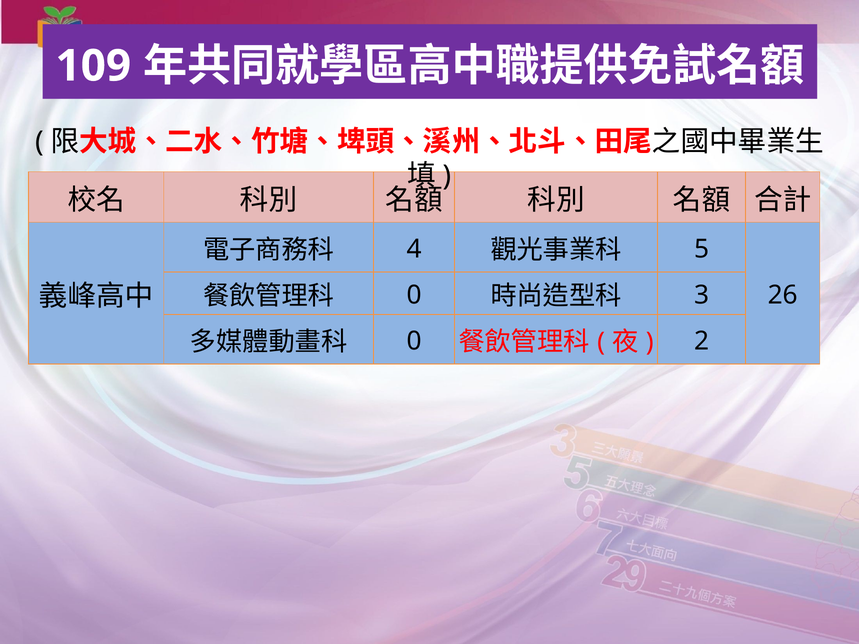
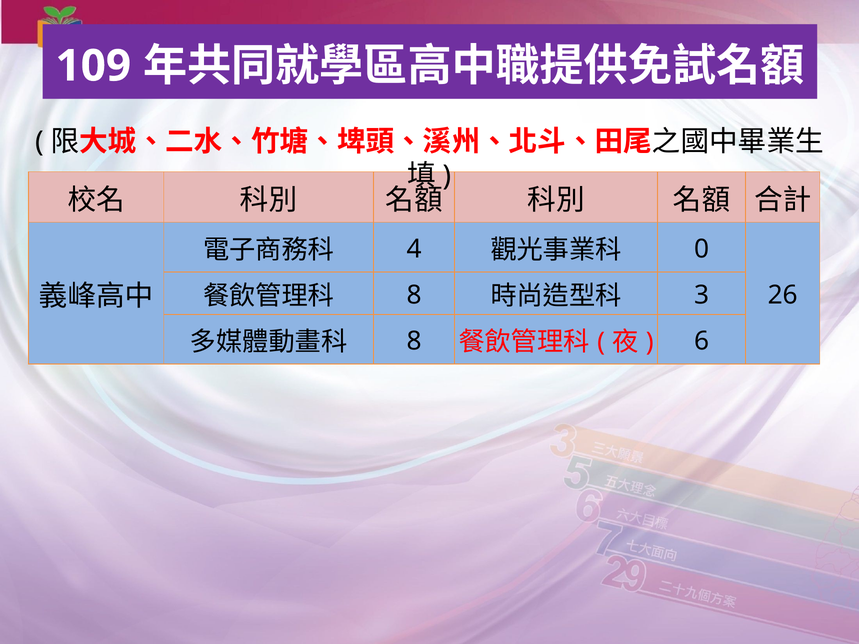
5: 5 -> 0
0 at (414, 295): 0 -> 8
0 at (414, 341): 0 -> 8
2: 2 -> 6
